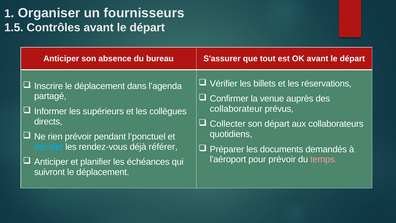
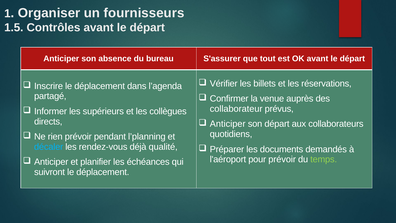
Collecter at (228, 124): Collecter -> Anticiper
l’ponctuel: l’ponctuel -> l’planning
référer: référer -> qualité
temps colour: pink -> light green
